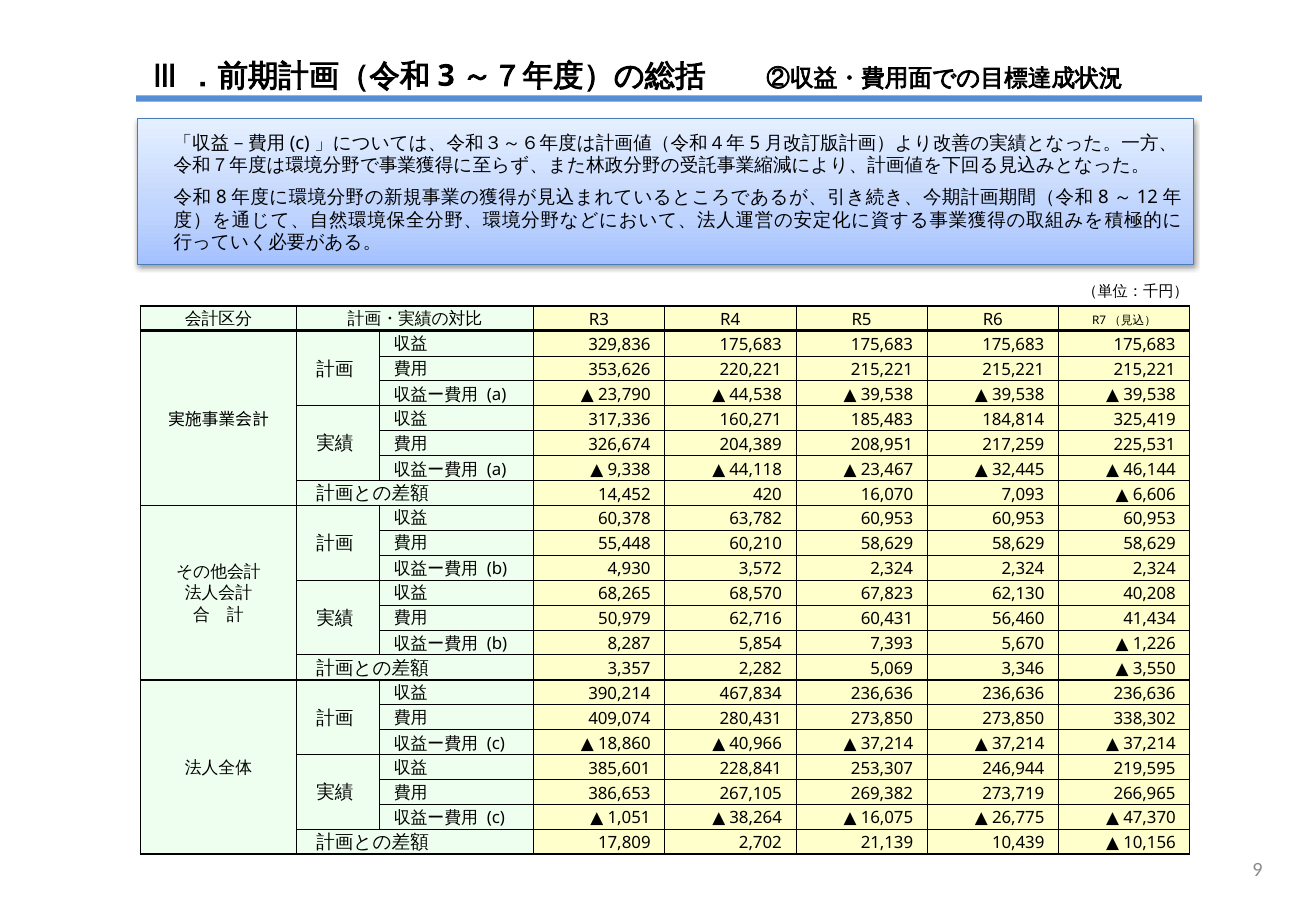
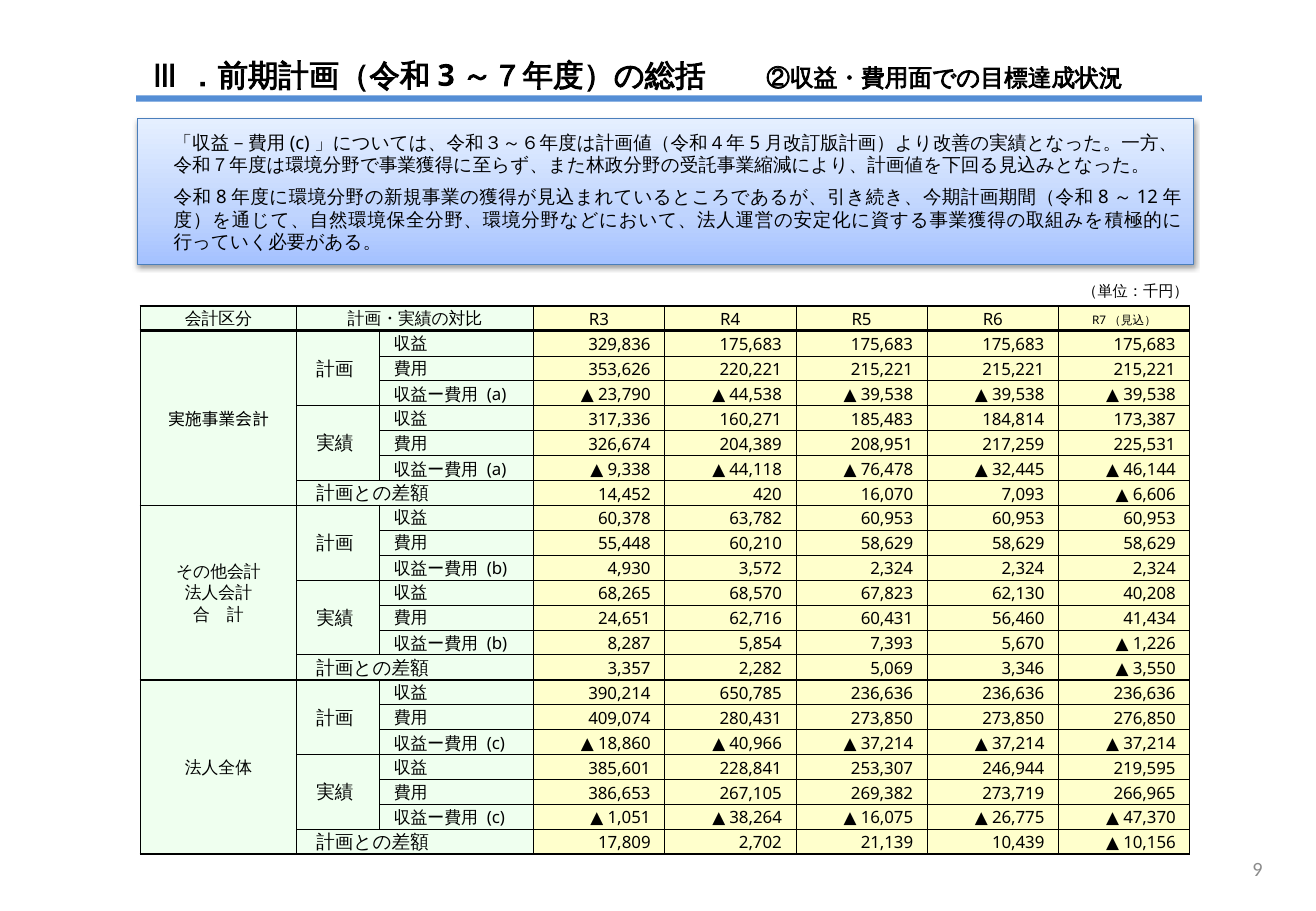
325,419: 325,419 -> 173,387
23,467: 23,467 -> 76,478
50,979: 50,979 -> 24,651
467,834: 467,834 -> 650,785
338,302: 338,302 -> 276,850
